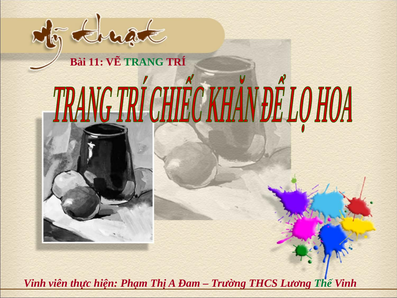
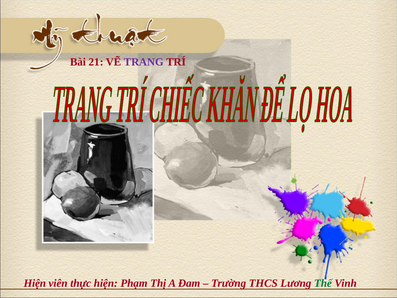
11: 11 -> 21
TRANG colour: green -> purple
Vinh at (35, 283): Vinh -> Hiện
